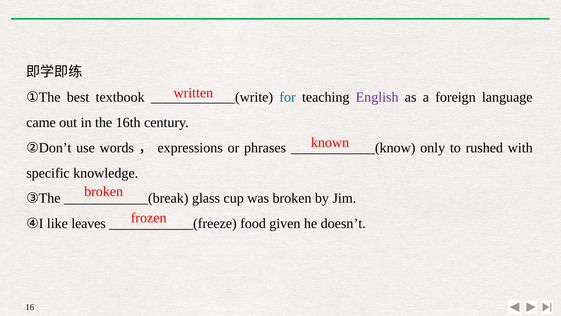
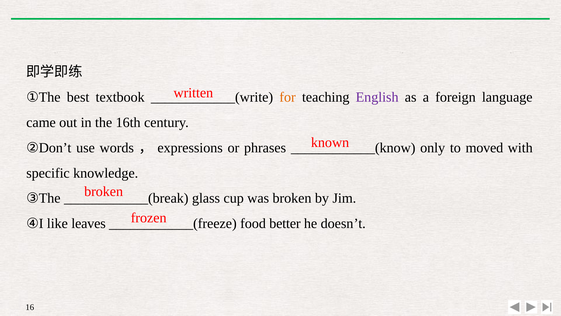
for colour: blue -> orange
rushed: rushed -> moved
given: given -> better
